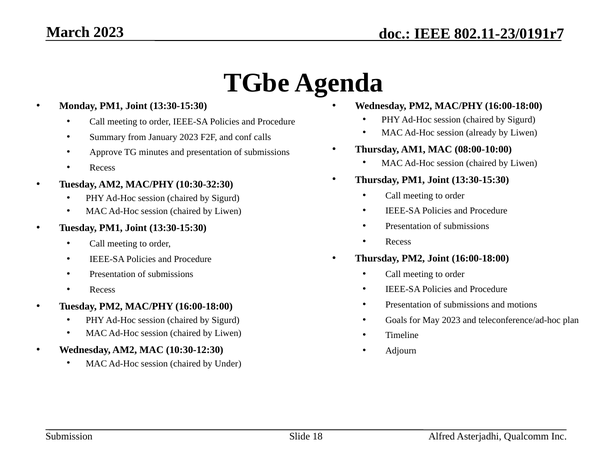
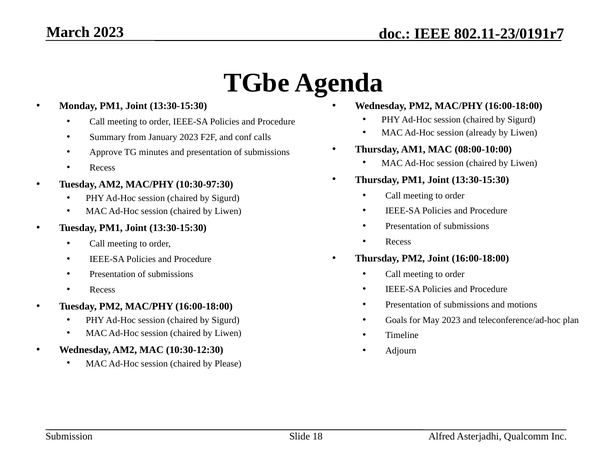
10:30-32:30: 10:30-32:30 -> 10:30-97:30
Under: Under -> Please
